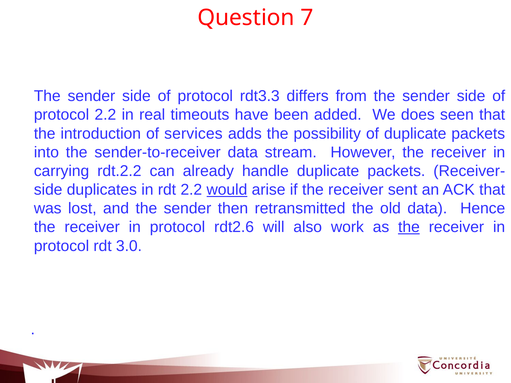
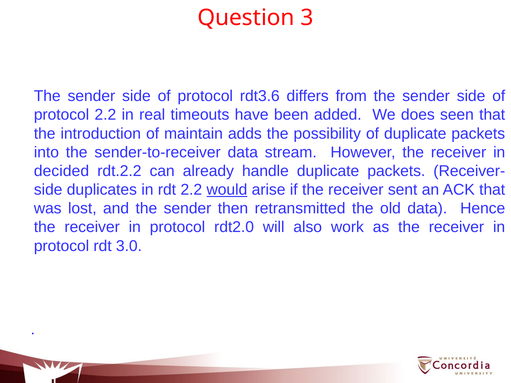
7: 7 -> 3
rdt3.3: rdt3.3 -> rdt3.6
services: services -> maintain
carrying: carrying -> decided
rdt2.6: rdt2.6 -> rdt2.0
the at (409, 227) underline: present -> none
